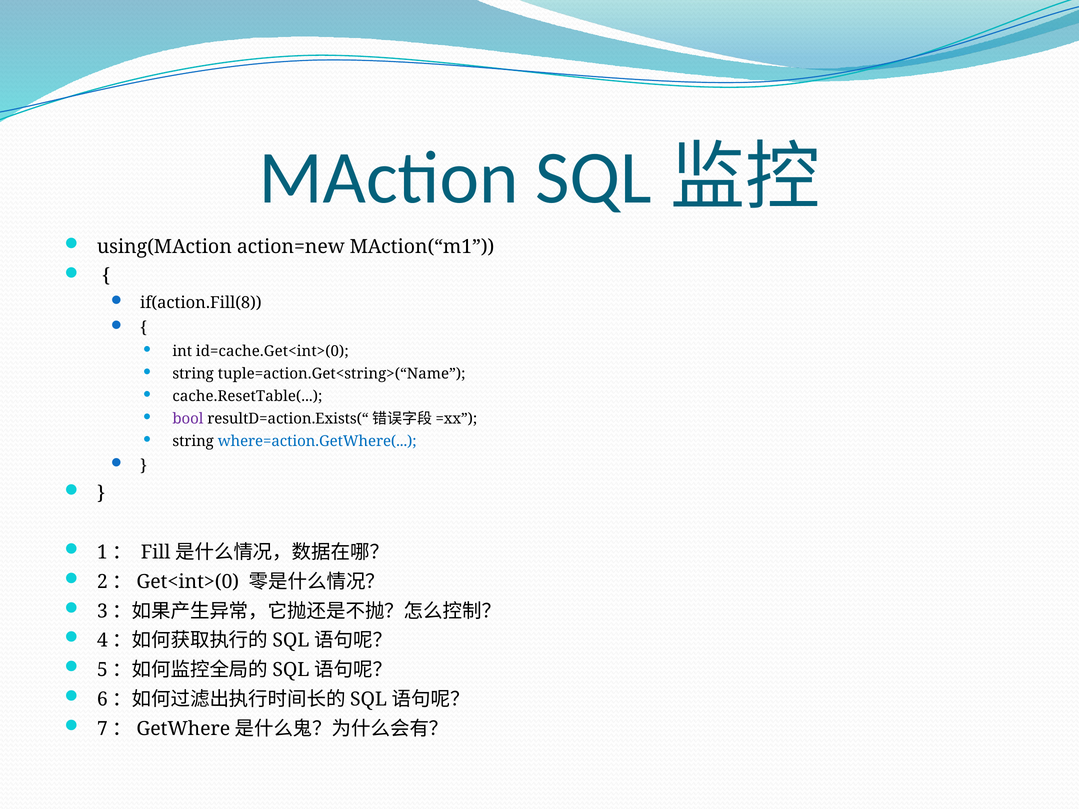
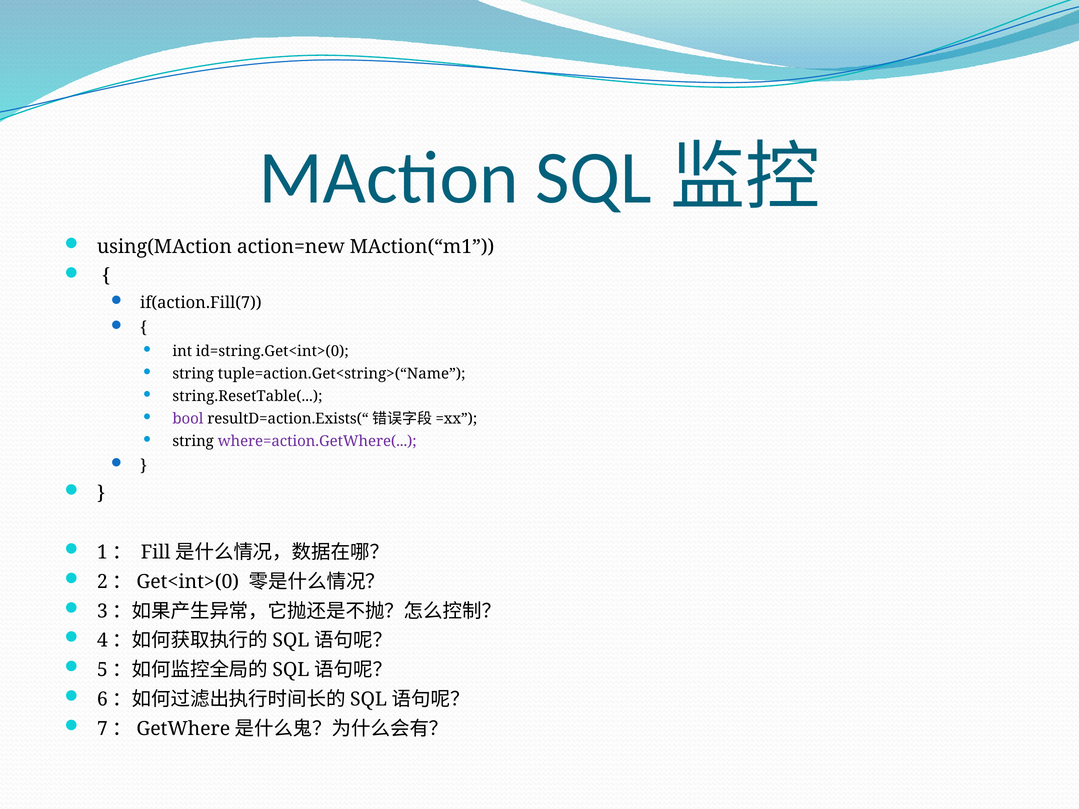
if(action.Fill(8: if(action.Fill(8 -> if(action.Fill(7
id=cache.Get<int>(0: id=cache.Get<int>(0 -> id=string.Get<int>(0
cache.ResetTable(: cache.ResetTable( -> string.ResetTable(
where=action.GetWhere( colour: blue -> purple
